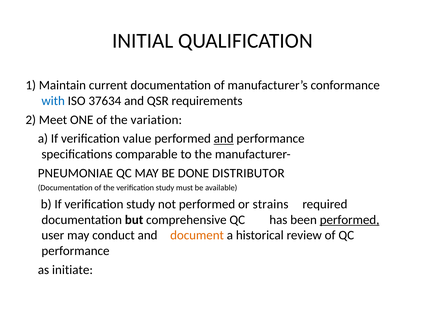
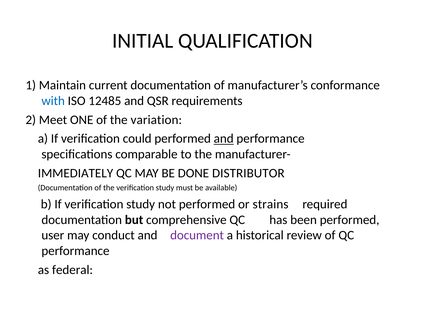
37634: 37634 -> 12485
value: value -> could
PNEUMONIAE: PNEUMONIAE -> IMMEDIATELY
performed at (350, 220) underline: present -> none
document colour: orange -> purple
initiate: initiate -> federal
